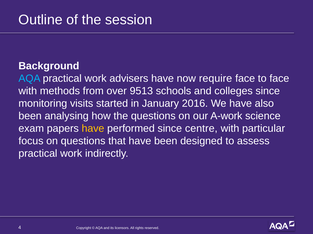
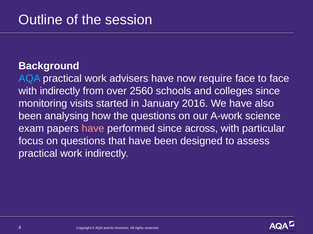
with methods: methods -> indirectly
9513: 9513 -> 2560
have at (93, 129) colour: yellow -> pink
centre: centre -> across
